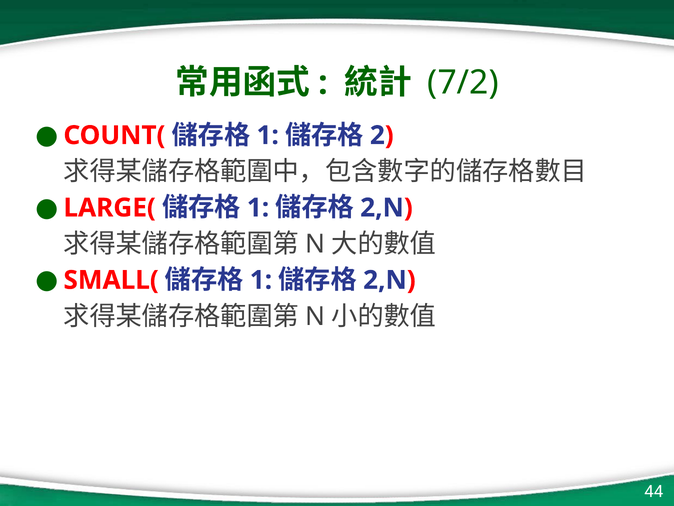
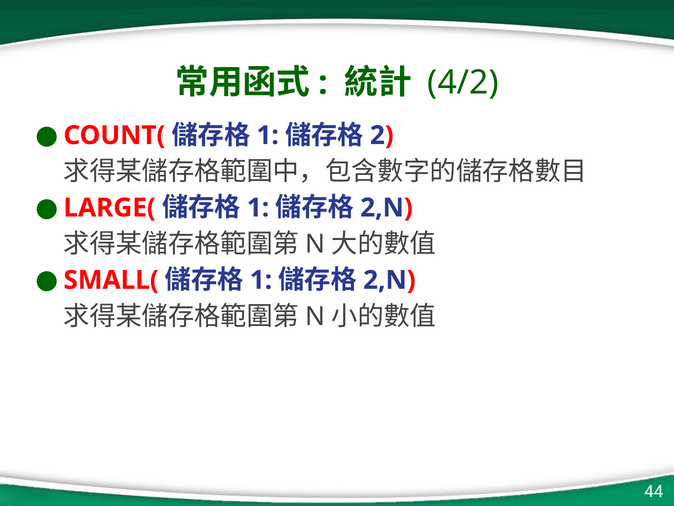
7/2: 7/2 -> 4/2
